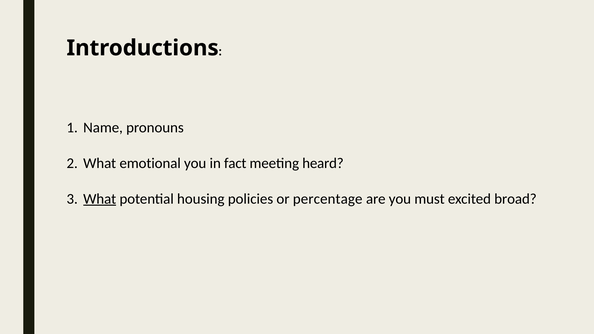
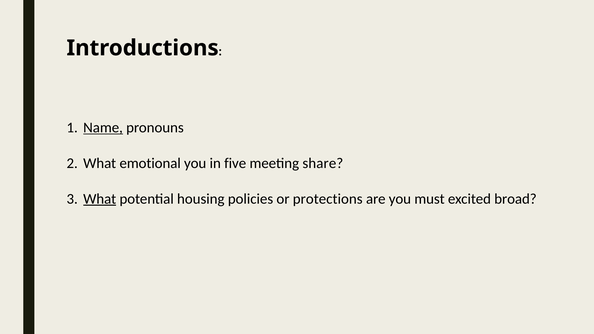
Name underline: none -> present
fact: fact -> five
heard: heard -> share
percentage: percentage -> protections
